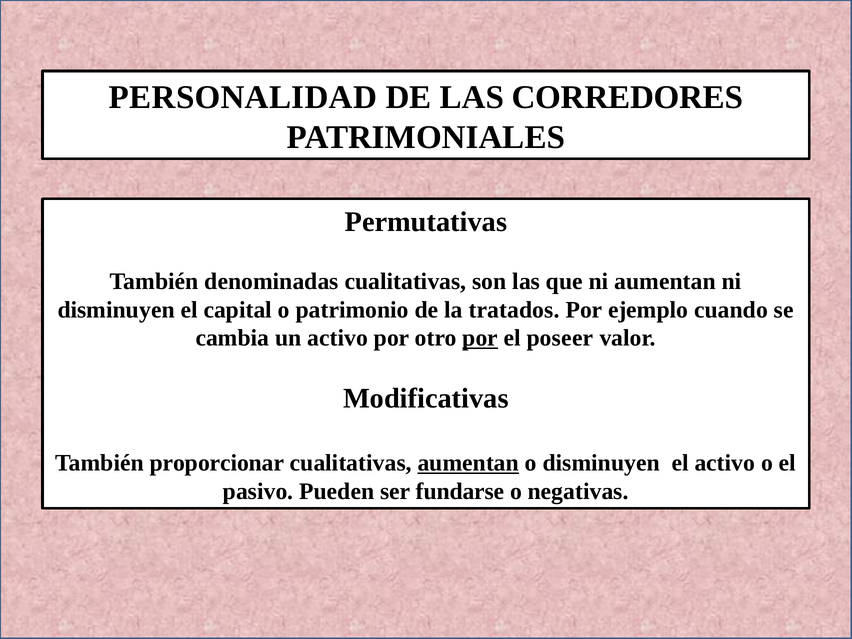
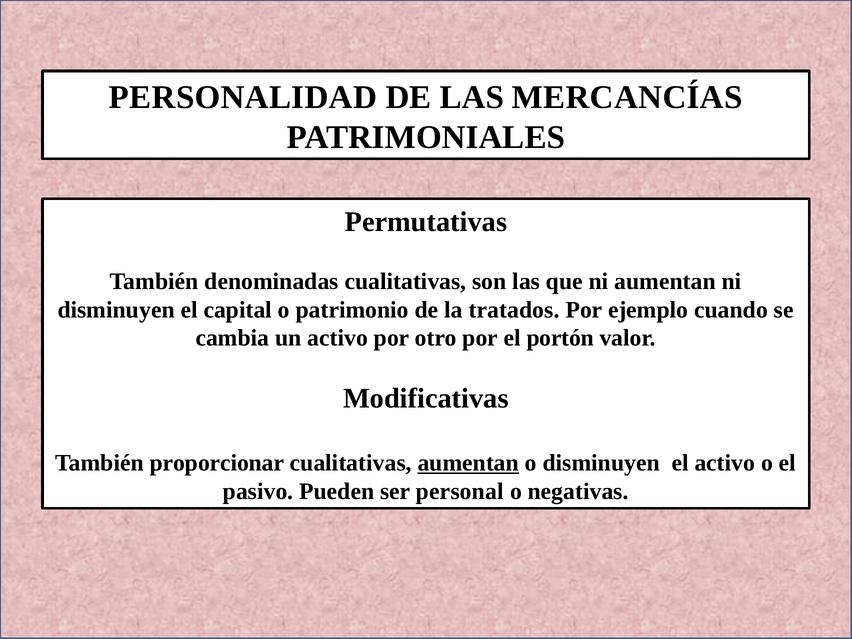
CORREDORES: CORREDORES -> MERCANCÍAS
por at (480, 338) underline: present -> none
poseer: poseer -> portón
fundarse: fundarse -> personal
